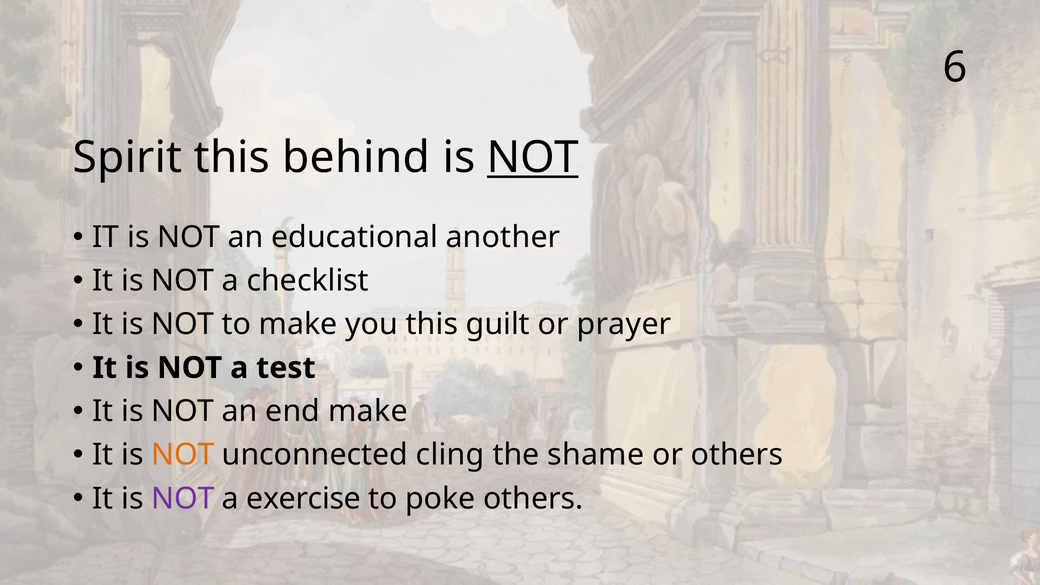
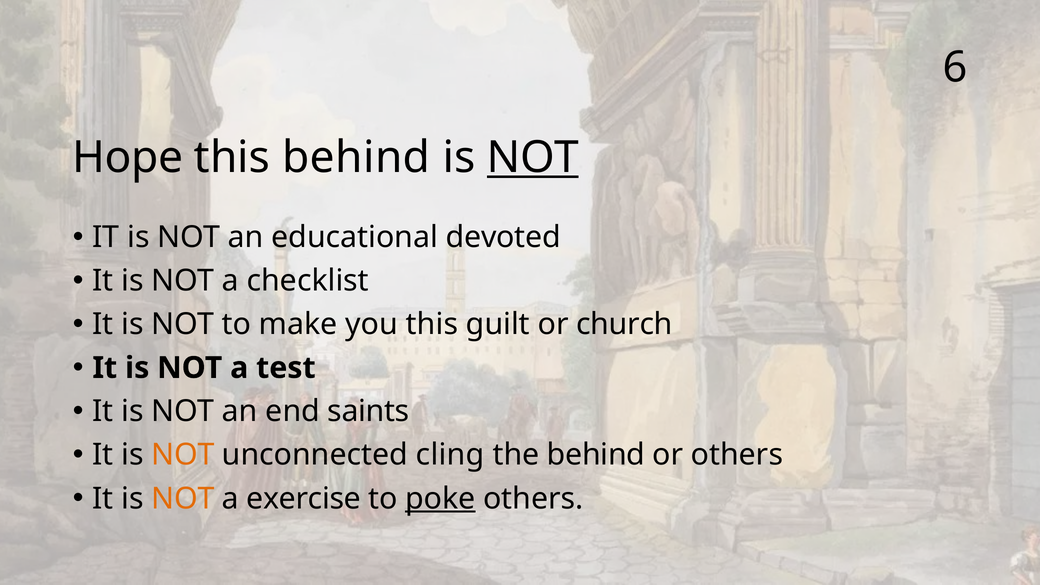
Spirit: Spirit -> Hope
another: another -> devoted
prayer: prayer -> church
end make: make -> saints
the shame: shame -> behind
NOT at (183, 499) colour: purple -> orange
poke underline: none -> present
